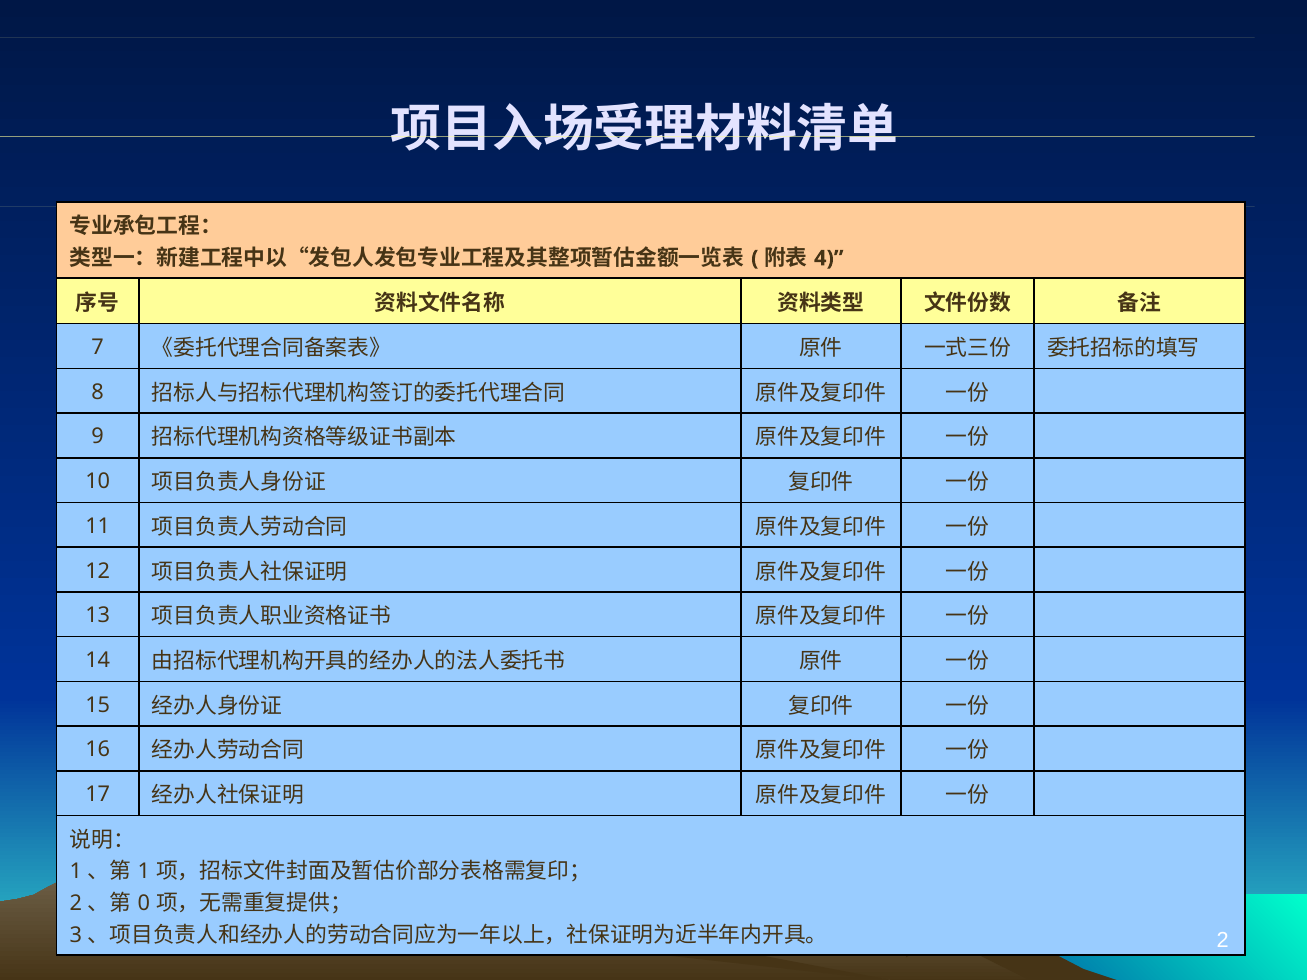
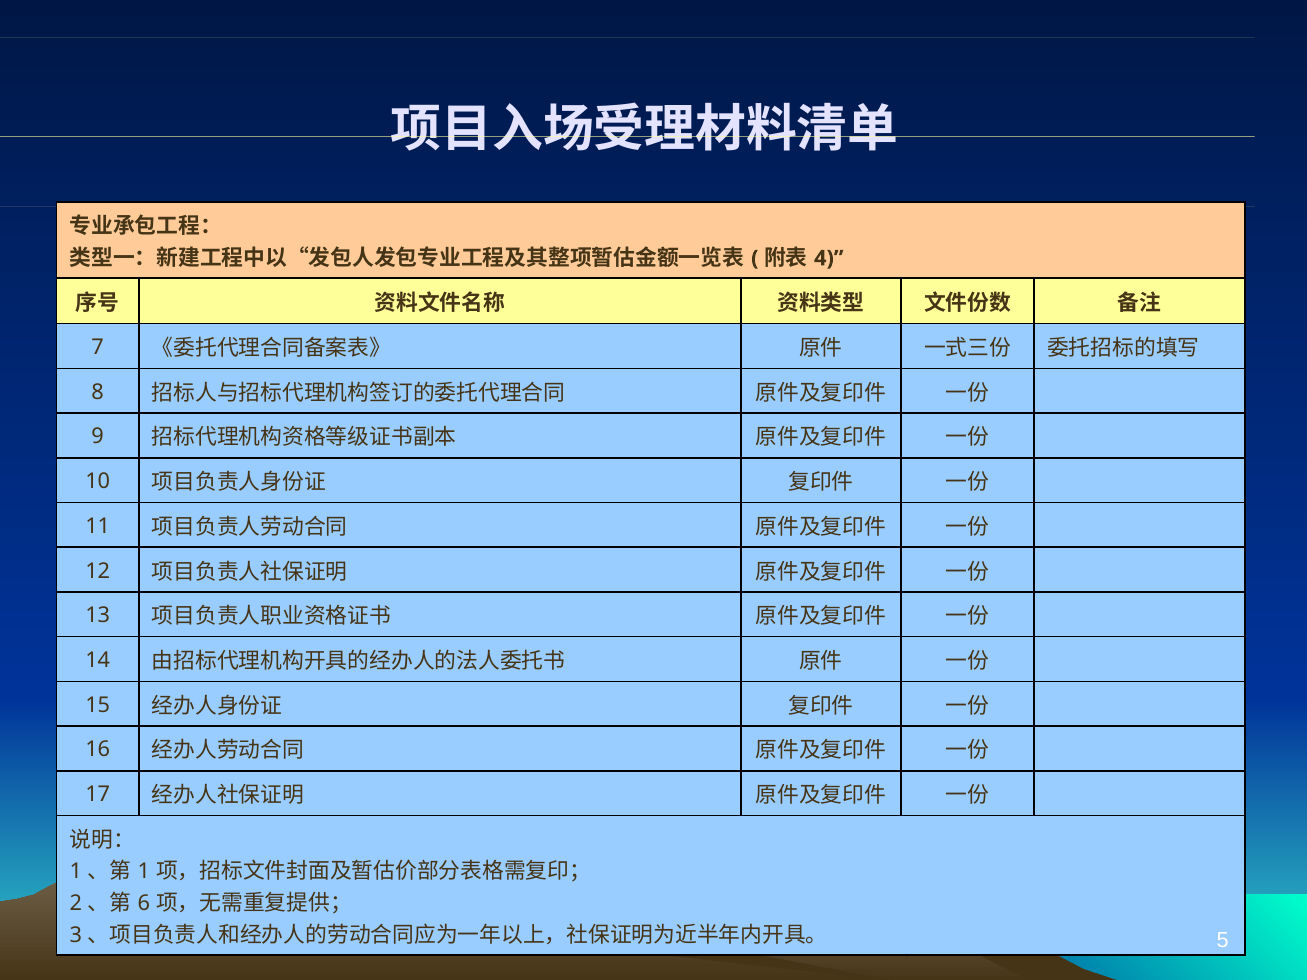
0: 0 -> 6
2 at (1223, 940): 2 -> 5
